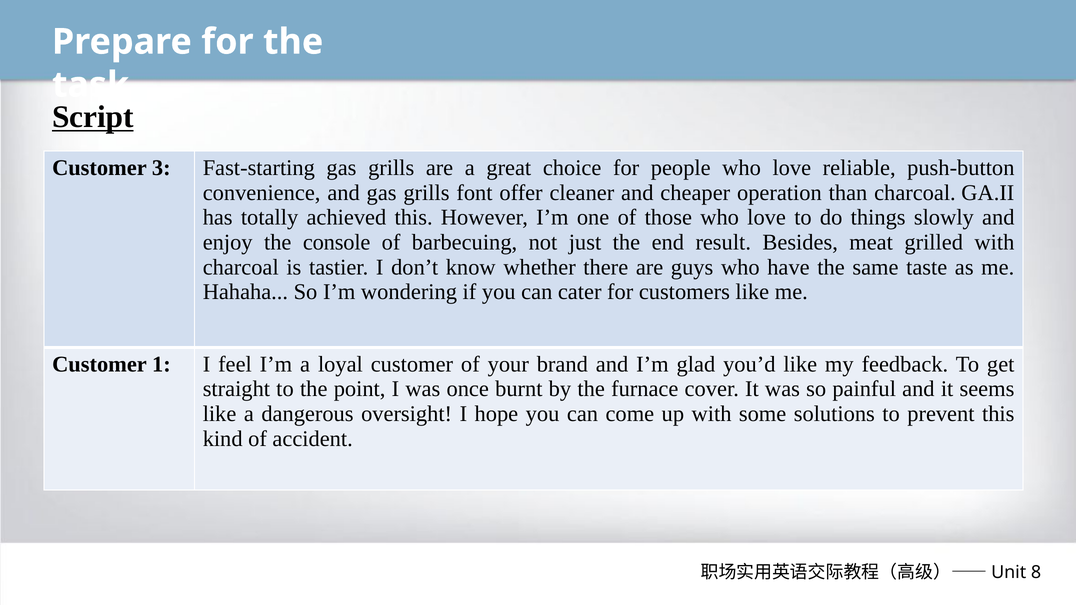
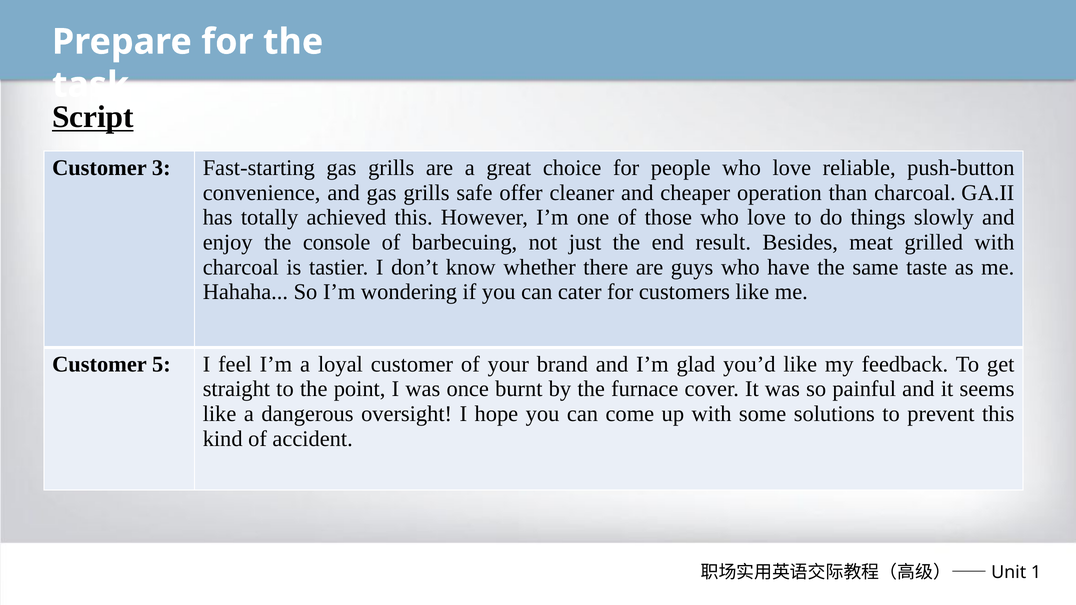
font: font -> safe
1: 1 -> 5
8: 8 -> 1
